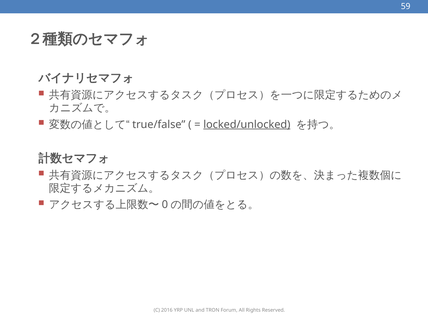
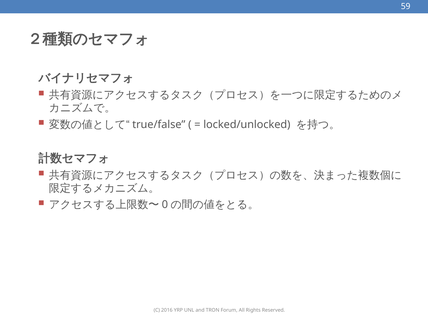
locked/unlocked underline: present -> none
